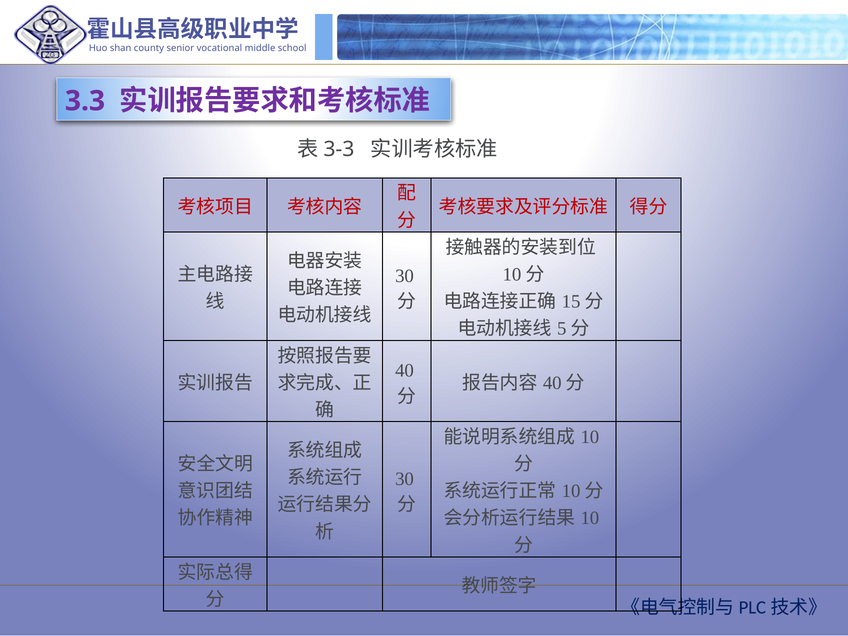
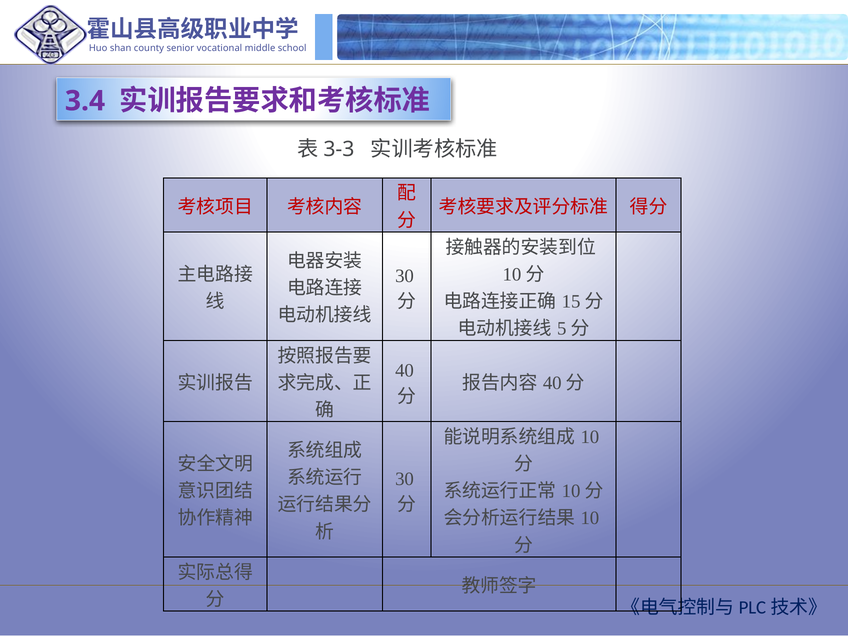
3.3: 3.3 -> 3.4
